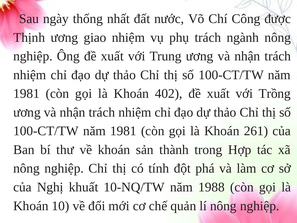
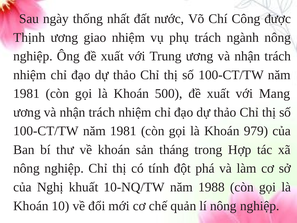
402: 402 -> 500
Trồng: Trồng -> Mang
261: 261 -> 979
thành: thành -> tháng
